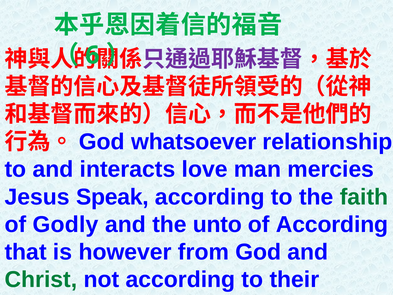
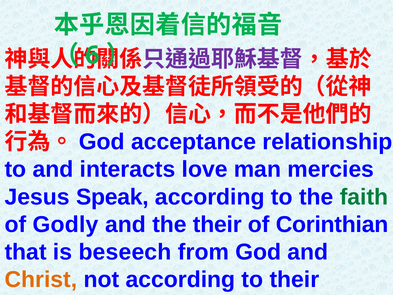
whatsoever: whatsoever -> acceptance
the unto: unto -> their
of According: According -> Corinthian
however: however -> beseech
Christ colour: green -> orange
